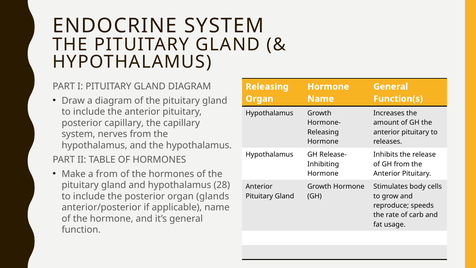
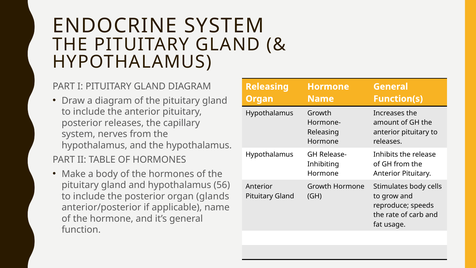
posterior capillary: capillary -> releases
a from: from -> body
28: 28 -> 56
